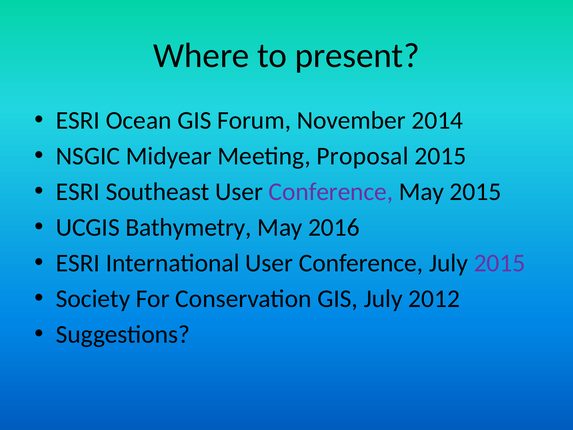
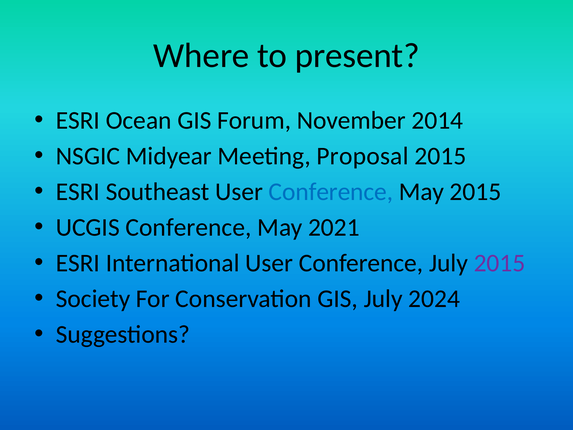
Conference at (331, 192) colour: purple -> blue
UCGIS Bathymetry: Bathymetry -> Conference
2016: 2016 -> 2021
2012: 2012 -> 2024
